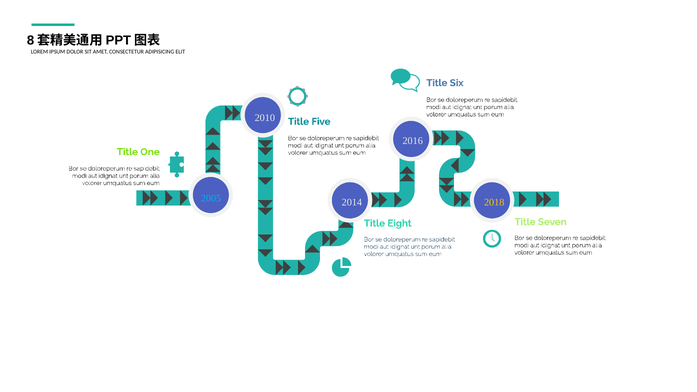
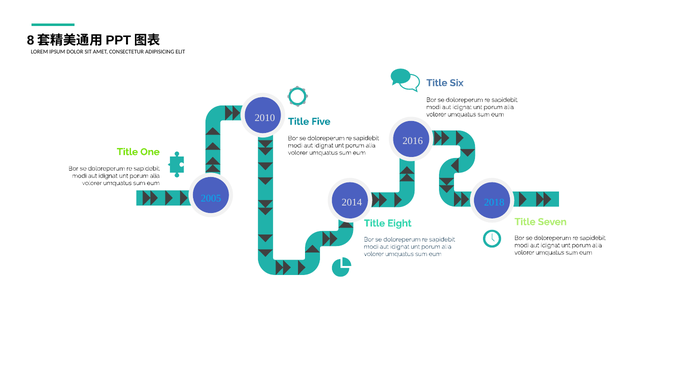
2018 colour: yellow -> light blue
